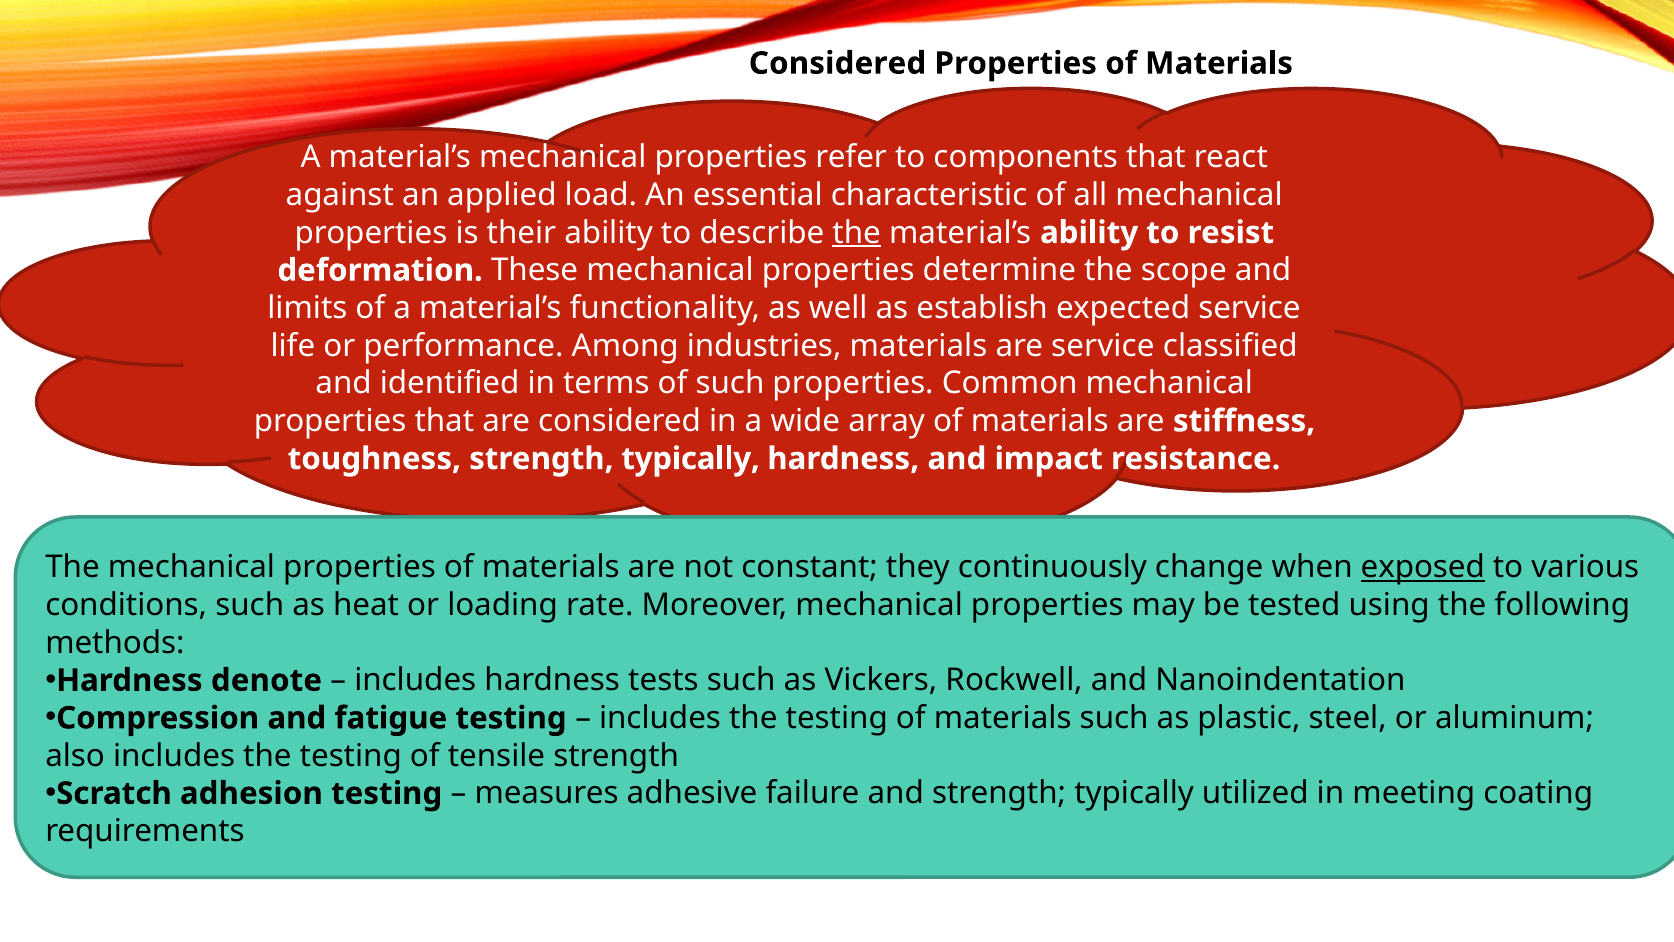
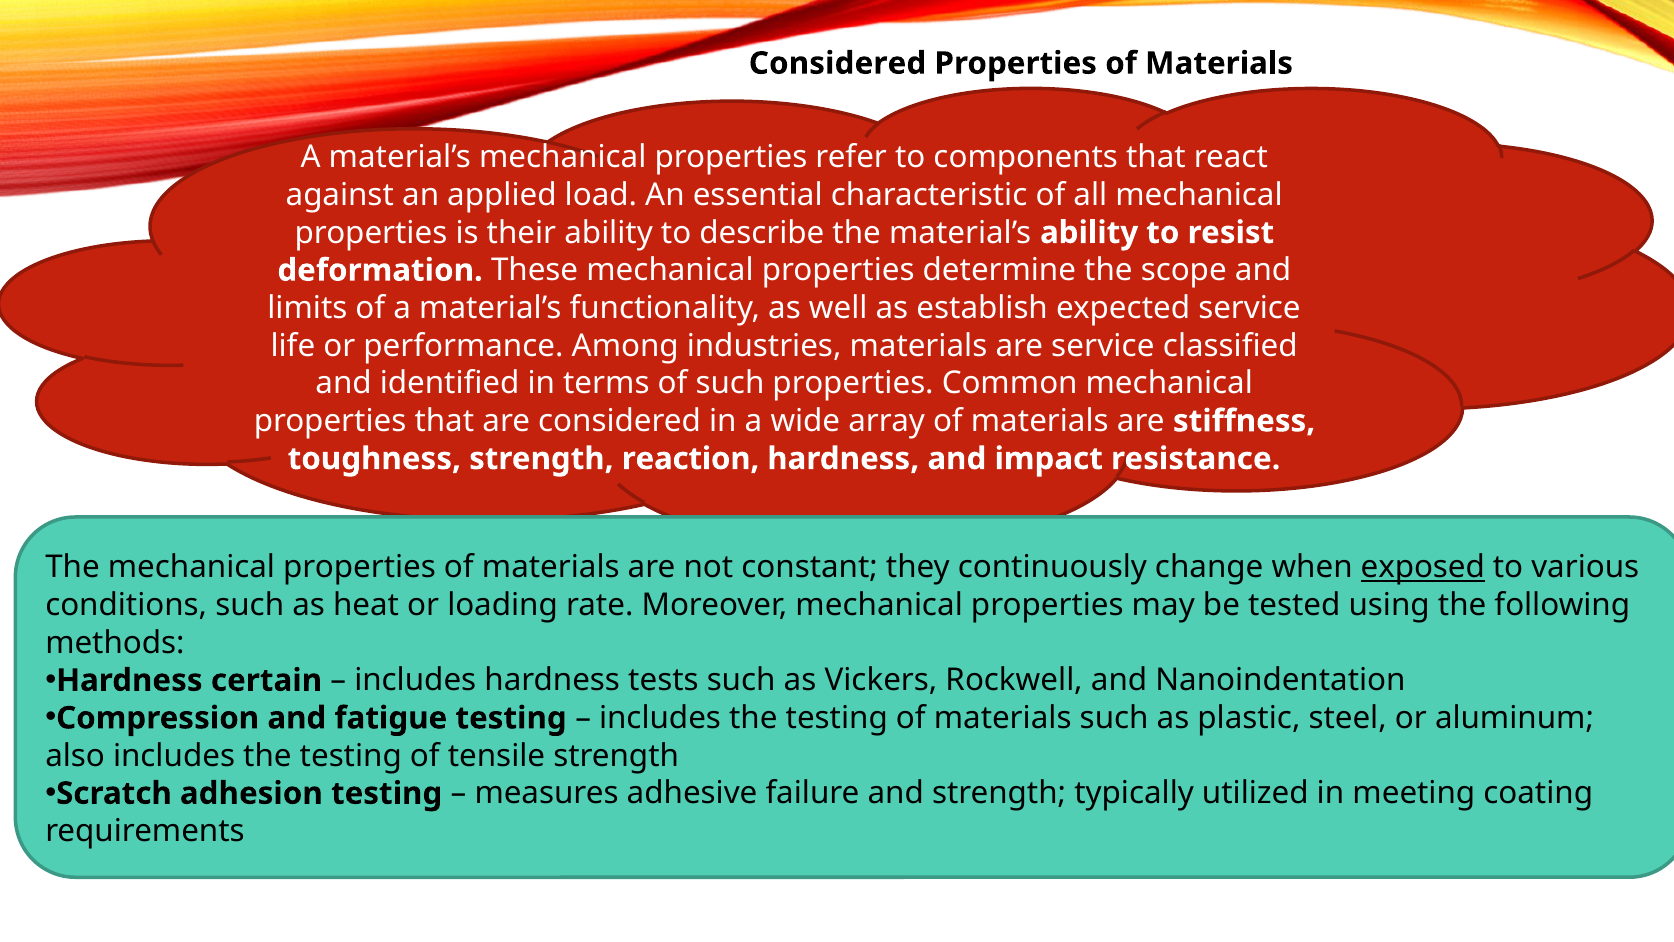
the at (857, 233) underline: present -> none
toughness strength typically: typically -> reaction
denote: denote -> certain
